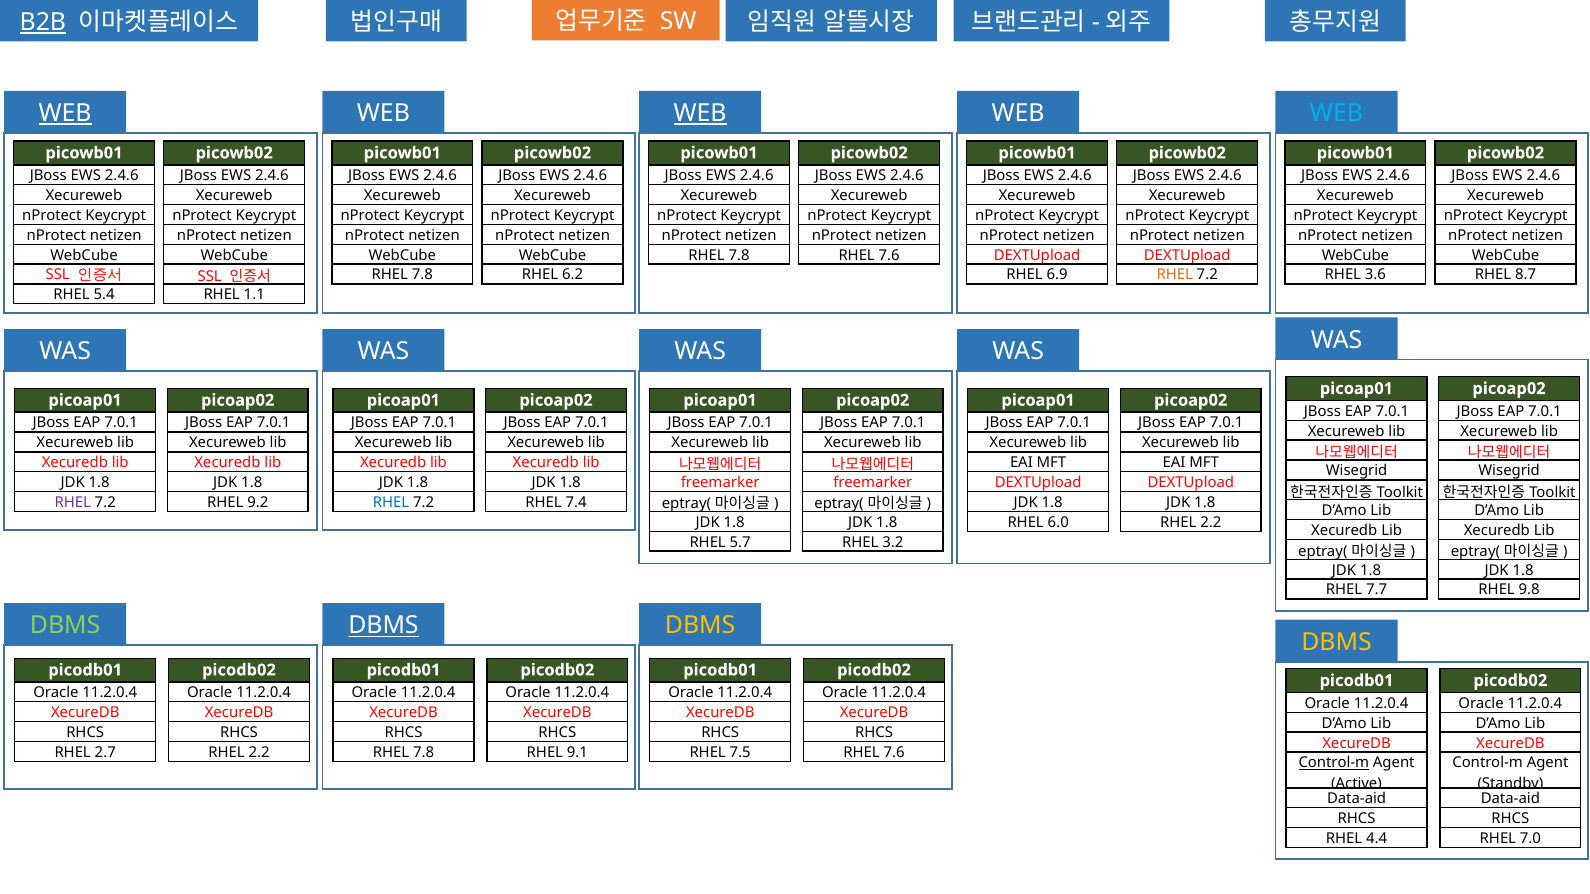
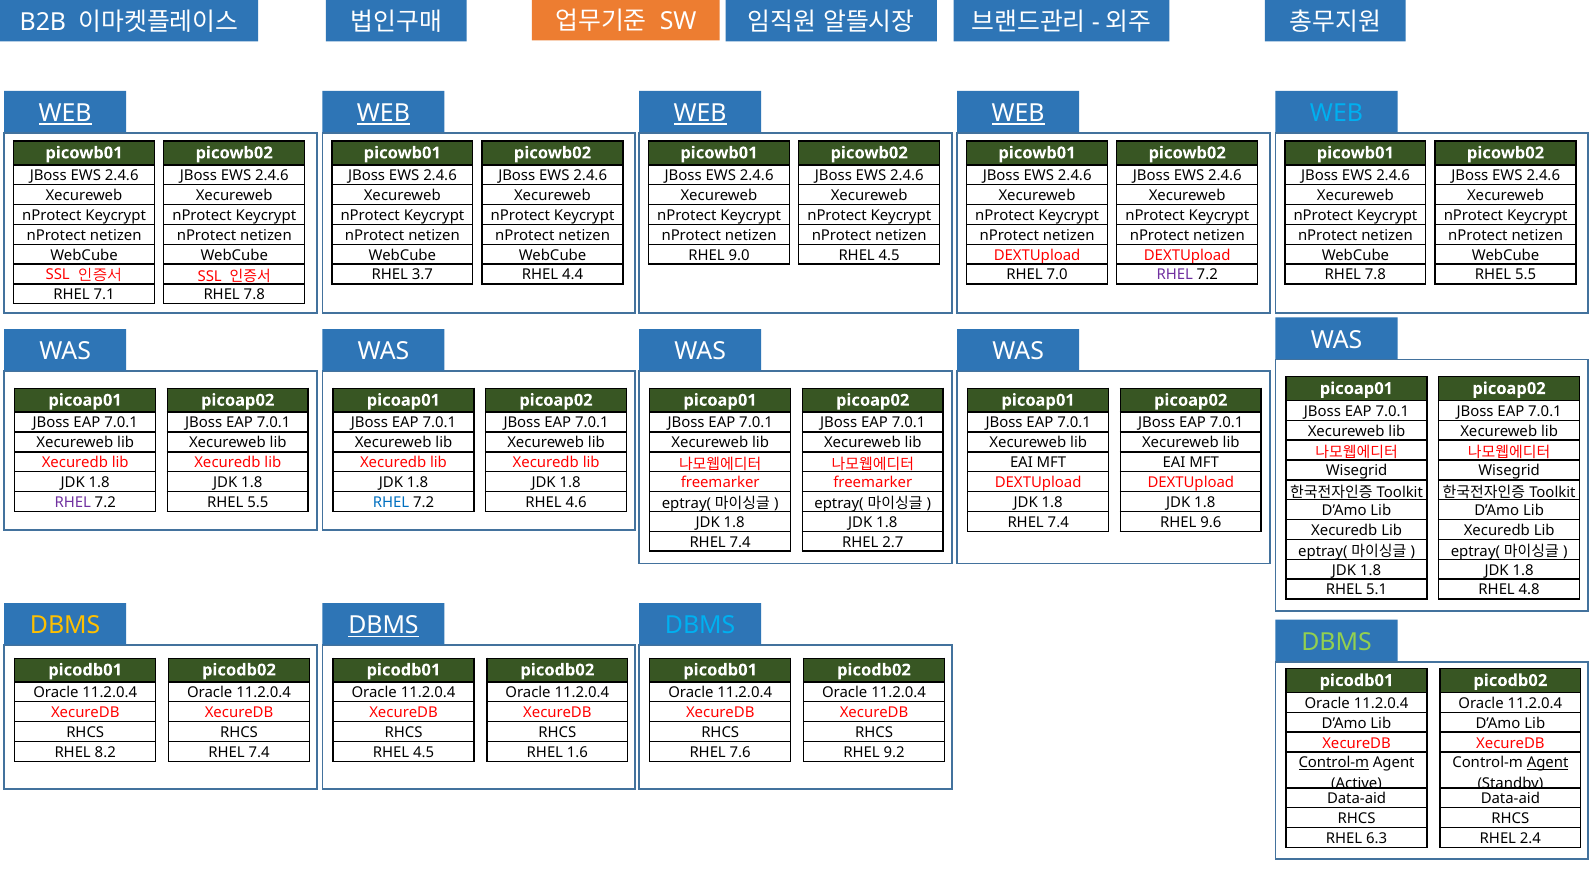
B2B underline: present -> none
WEB at (383, 113) underline: none -> present
WEB at (1018, 113) underline: none -> present
7.8 at (739, 255): 7.8 -> 9.0
7.6 at (889, 255): 7.6 -> 4.5
7.8 at (422, 275): 7.8 -> 3.7
6.2: 6.2 -> 4.4
6.9: 6.9 -> 7.0
RHEL at (1175, 275) colour: orange -> purple
3.6 at (1375, 275): 3.6 -> 7.8
8.7 at (1526, 275): 8.7 -> 5.5
5.4: 5.4 -> 7.1
1.1 at (254, 295): 1.1 -> 7.8
9.2 at (258, 503): 9.2 -> 5.5
7.4: 7.4 -> 4.6
6.0 at (1058, 523): 6.0 -> 7.4
2.2 at (1211, 523): 2.2 -> 9.6
5.7 at (740, 542): 5.7 -> 7.4
3.2: 3.2 -> 2.7
7.7: 7.7 -> 5.1
9.8: 9.8 -> 4.8
DBMS at (65, 626) colour: light green -> yellow
DBMS at (700, 626) colour: yellow -> light blue
DBMS at (1337, 642) colour: yellow -> light green
2.7: 2.7 -> 8.2
2.2 at (259, 753): 2.2 -> 7.4
7.8 at (424, 753): 7.8 -> 4.5
9.1: 9.1 -> 1.6
7.5: 7.5 -> 7.6
7.6 at (894, 753): 7.6 -> 9.2
Agent at (1548, 763) underline: none -> present
4.4: 4.4 -> 6.3
7.0: 7.0 -> 2.4
